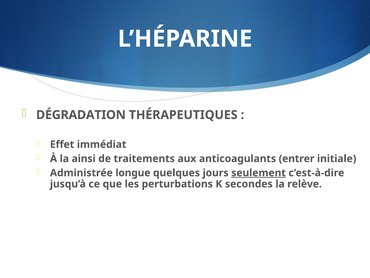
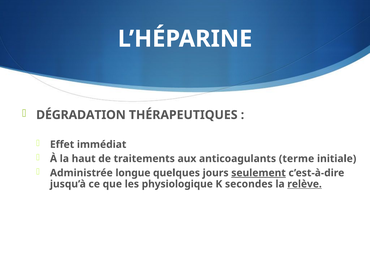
ainsi: ainsi -> haut
entrer: entrer -> terme
perturbations: perturbations -> physiologique
relève underline: none -> present
